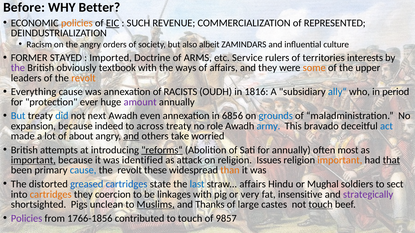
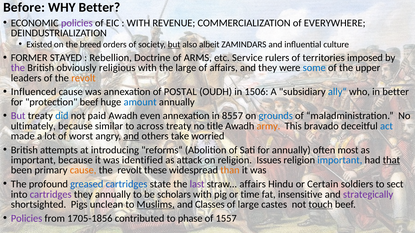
policies at (77, 23) colour: orange -> purple
EIC underline: present -> none
SUCH at (138, 23): SUCH -> WITH
REPRESENTED: REPRESENTED -> EVERYWHERE
Racism: Racism -> Existed
the angry: angry -> breed
but at (174, 45) underline: none -> present
Imported: Imported -> Rebellion
interests: interests -> imposed
textbook: textbook -> religious
the ways: ways -> large
some colour: orange -> blue
Everything: Everything -> Influenced
RACISTS: RACISTS -> POSTAL
1816: 1816 -> 1506
in period: period -> better
protection ever: ever -> beef
amount colour: purple -> blue
But at (18, 116) colour: blue -> purple
next: next -> paid
6856: 6856 -> 8557
expansion: expansion -> ultimately
indeed: indeed -> similar
role: role -> title
army colour: blue -> orange
about: about -> worst
reforms“ underline: present -> none
important at (33, 160) underline: present -> none
important at (340, 160) colour: orange -> blue
cause at (83, 170) colour: blue -> orange
distorted: distorted -> profound
last colour: blue -> purple
Mughal: Mughal -> Certain
cartridges at (51, 195) colour: orange -> purple
they coercion: coercion -> annually
linkages: linkages -> scholars
very: very -> time
Thanks: Thanks -> Classes
1766-1856: 1766-1856 -> 1705-1856
to touch: touch -> phase
9857: 9857 -> 1557
